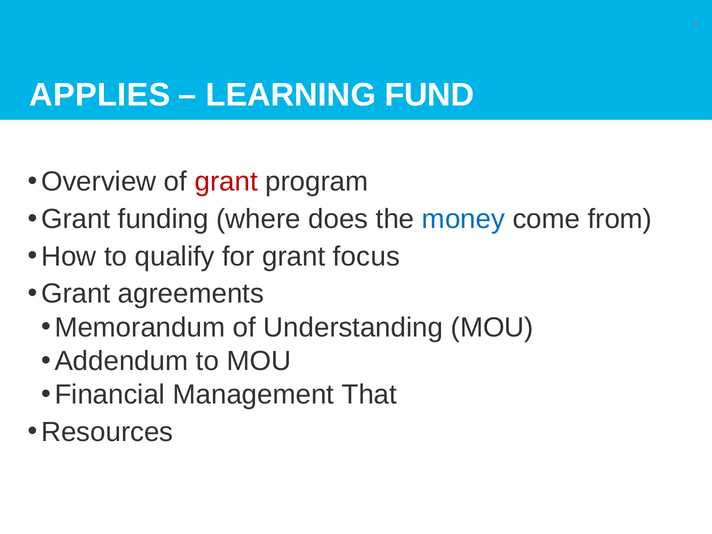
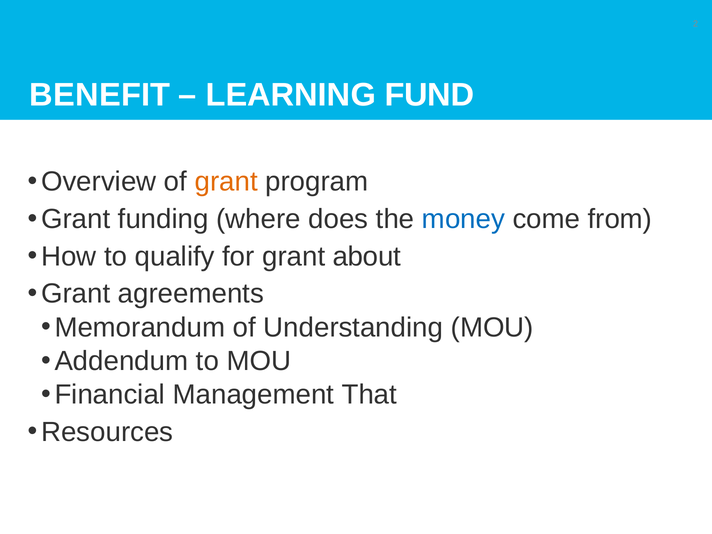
APPLIES: APPLIES -> BENEFIT
grant at (226, 182) colour: red -> orange
focus: focus -> about
